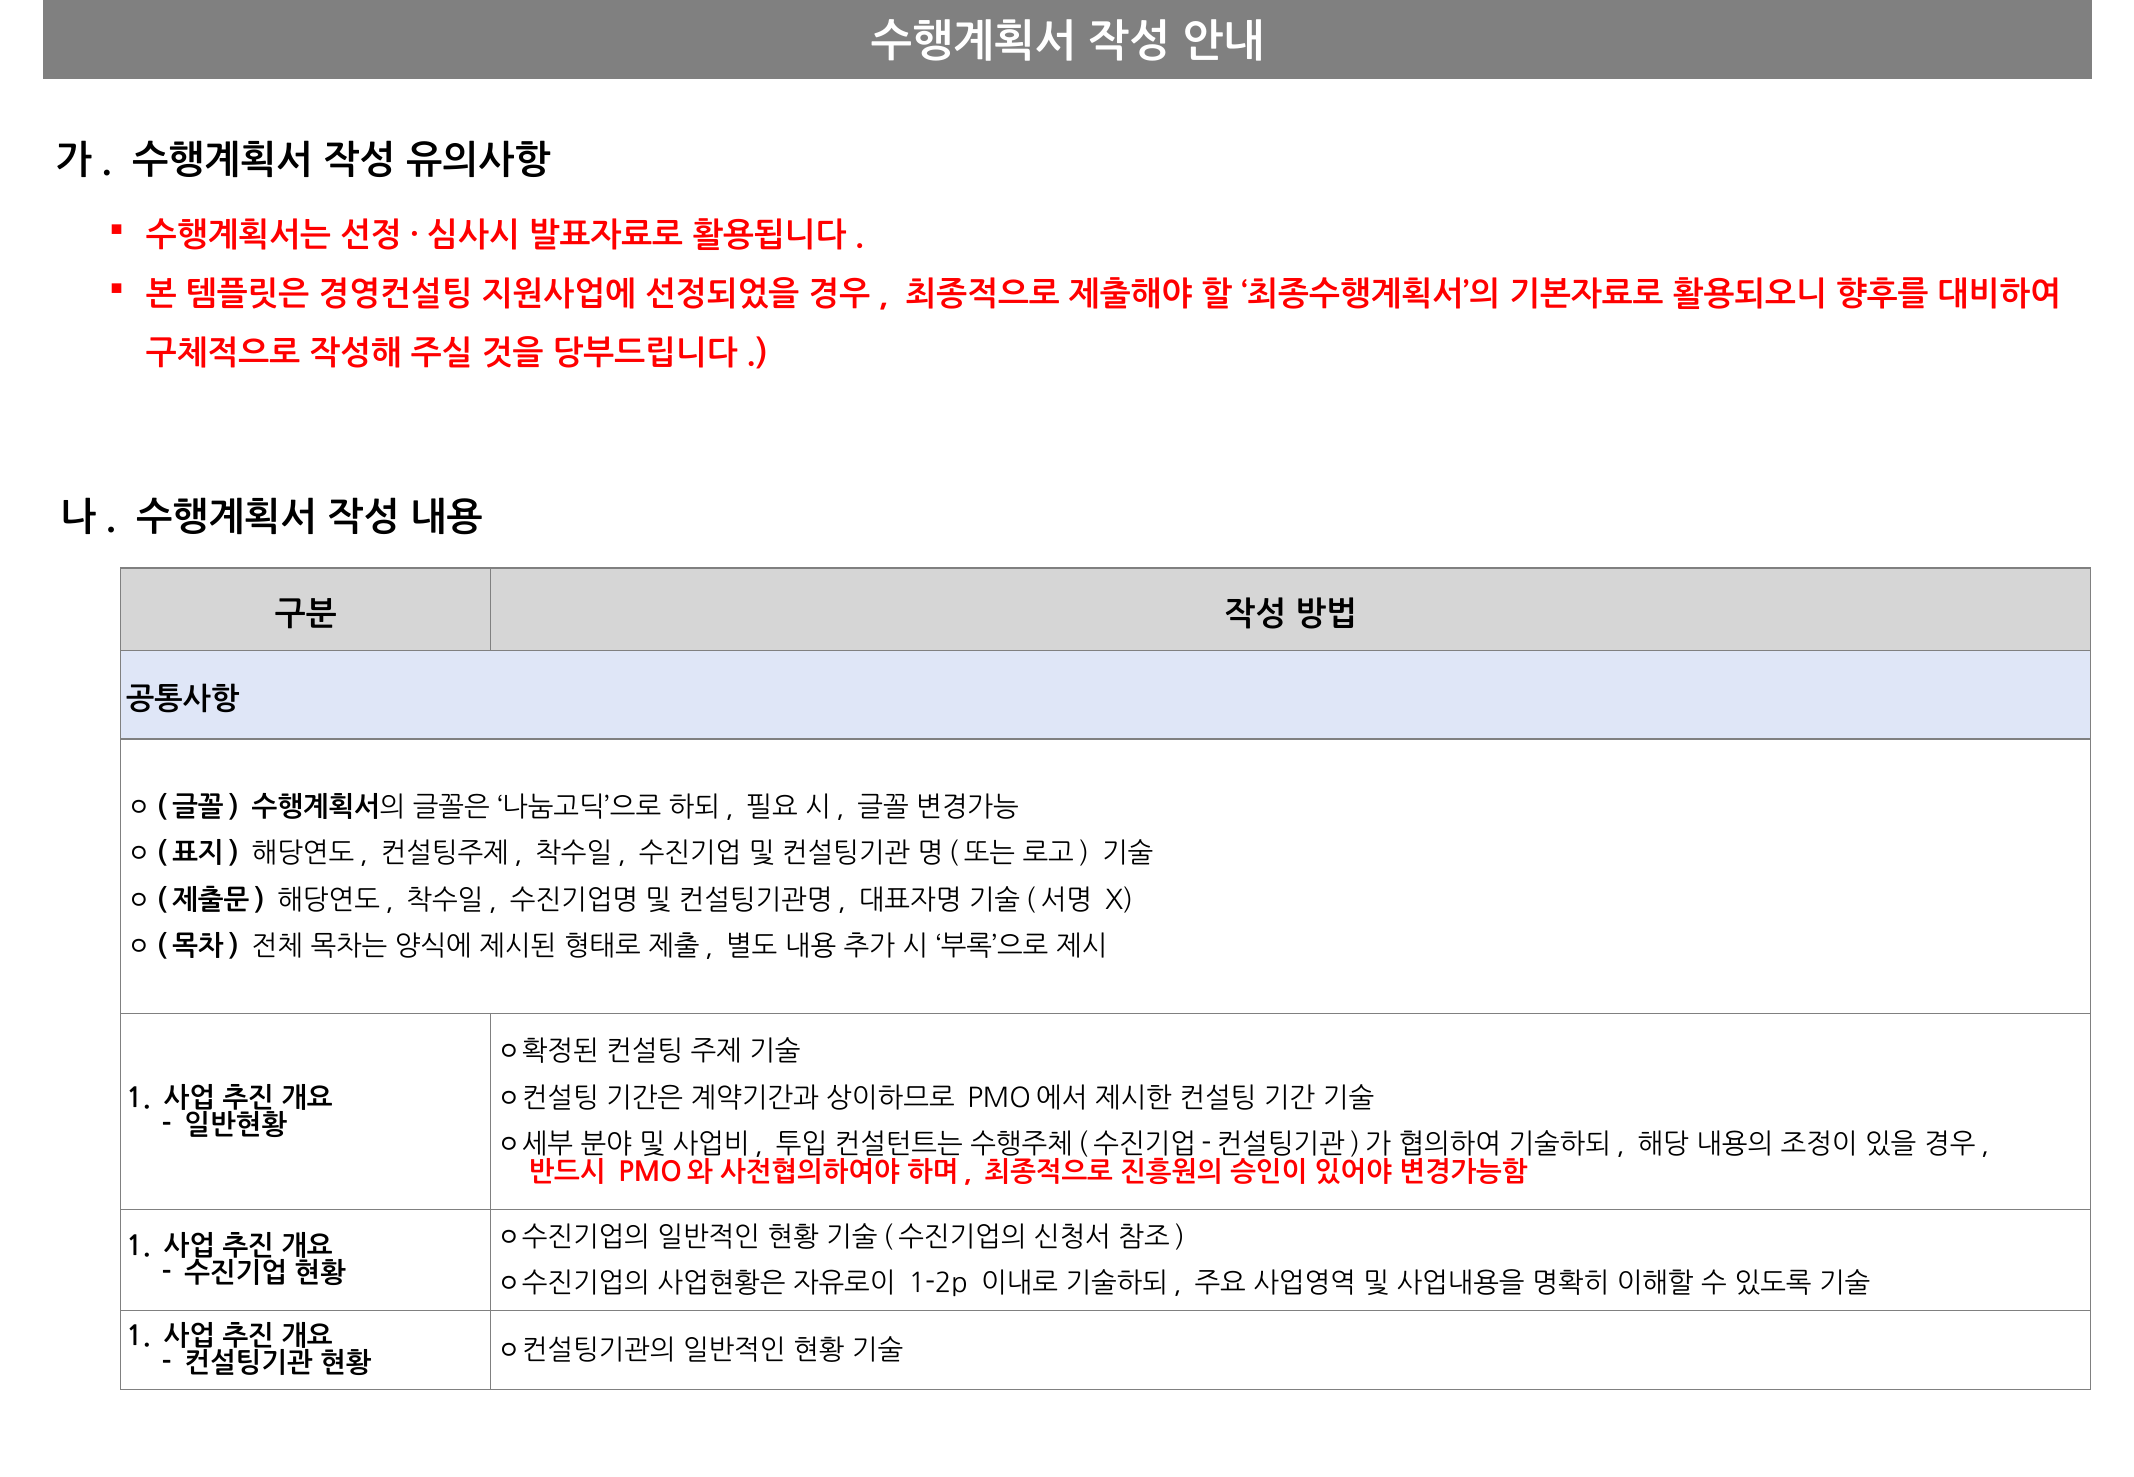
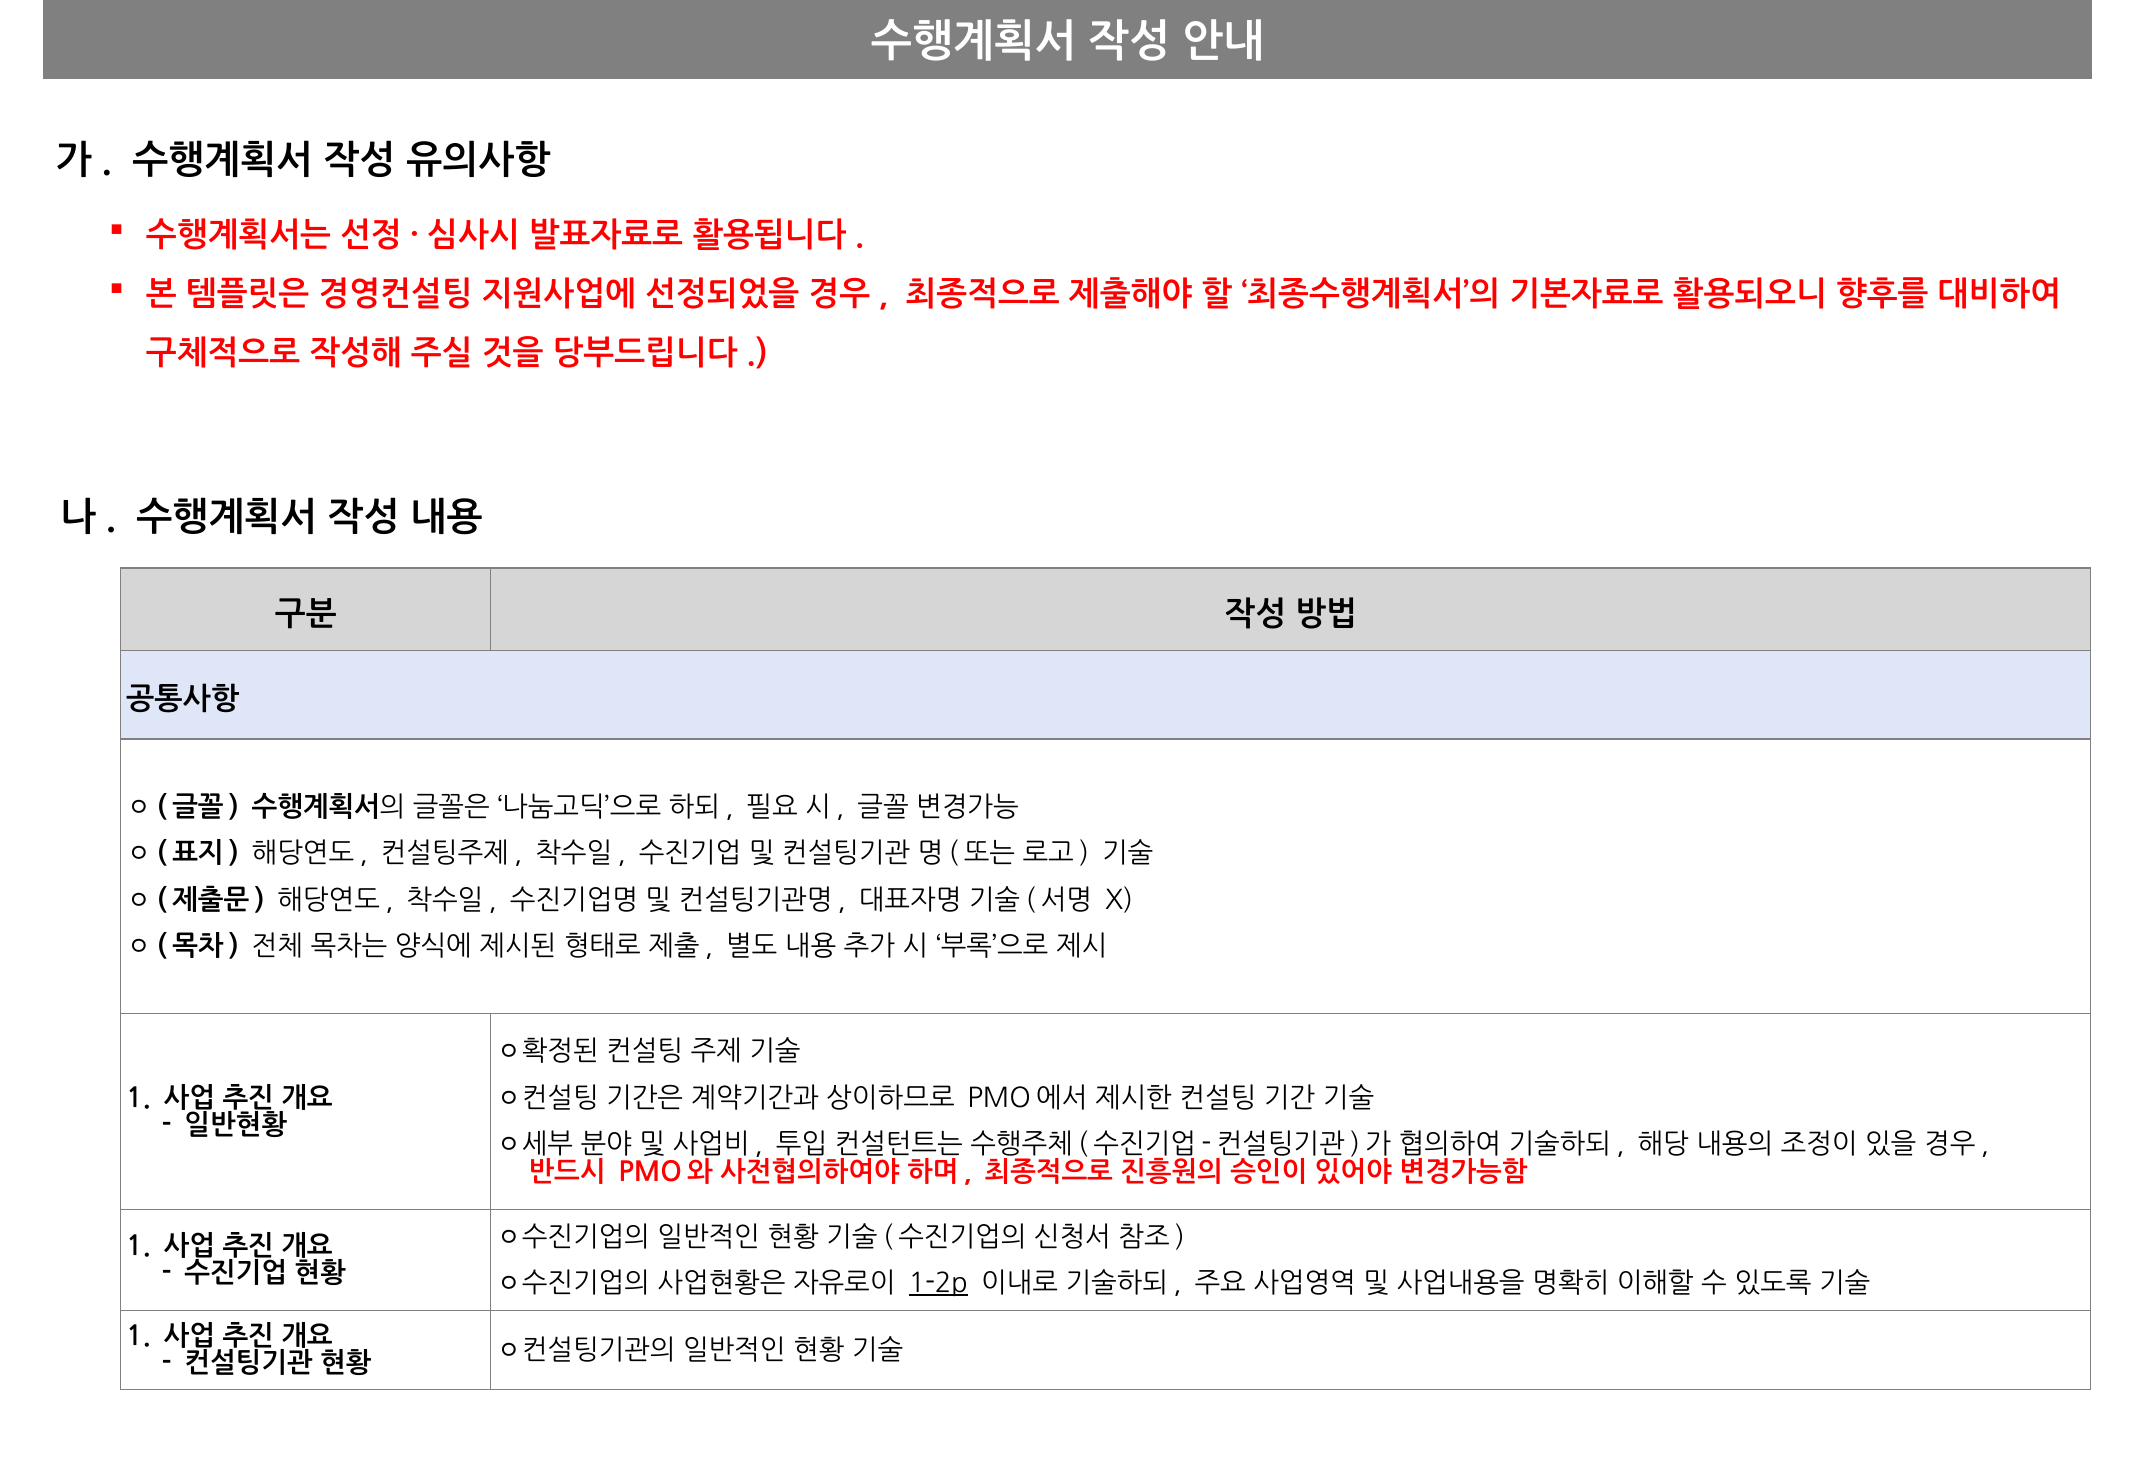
1-2p underline: none -> present
